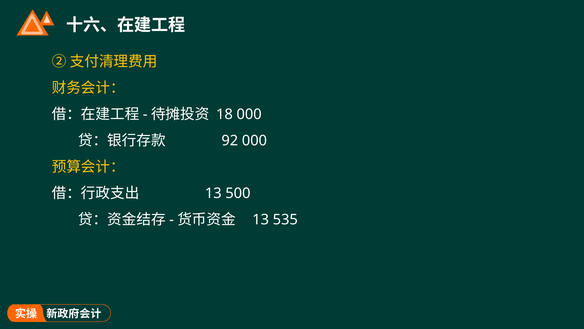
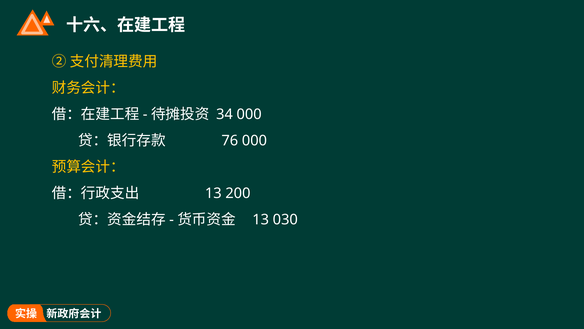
18: 18 -> 34
92: 92 -> 76
500: 500 -> 200
535: 535 -> 030
